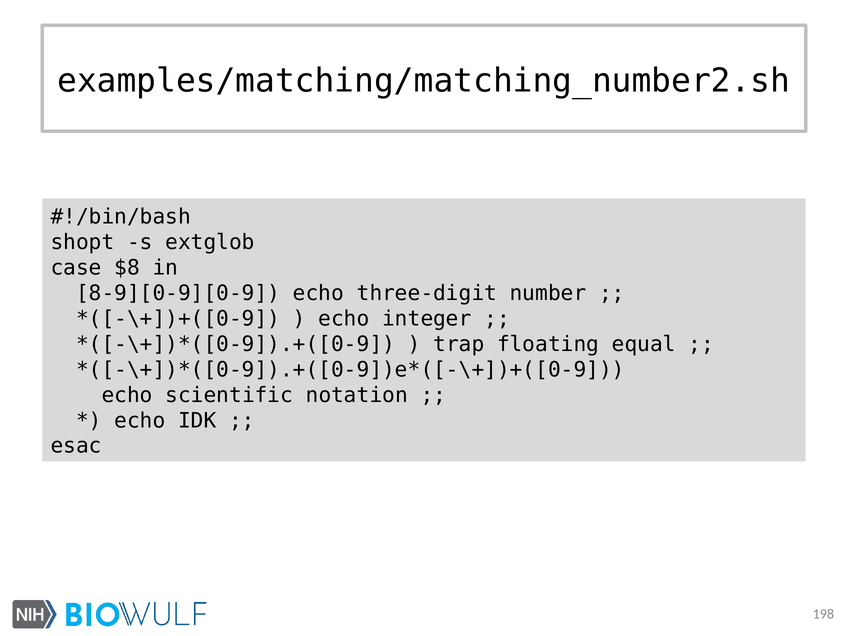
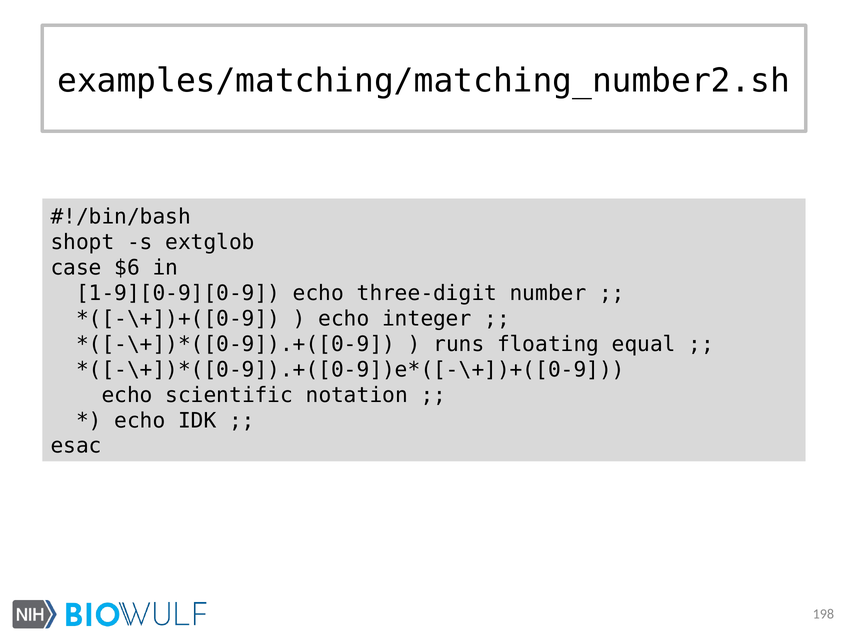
$8: $8 -> $6
8-9][0-9][0-9: 8-9][0-9][0-9 -> 1-9][0-9][0-9
trap: trap -> runs
